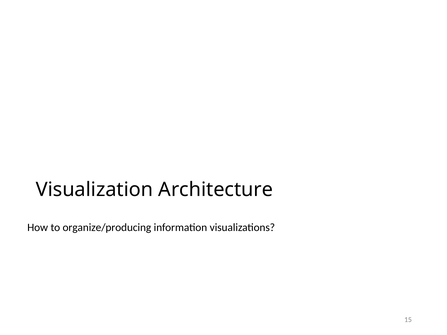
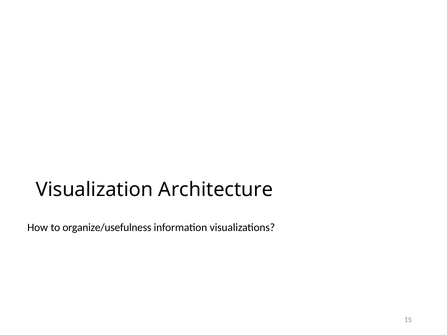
organize/producing: organize/producing -> organize/usefulness
